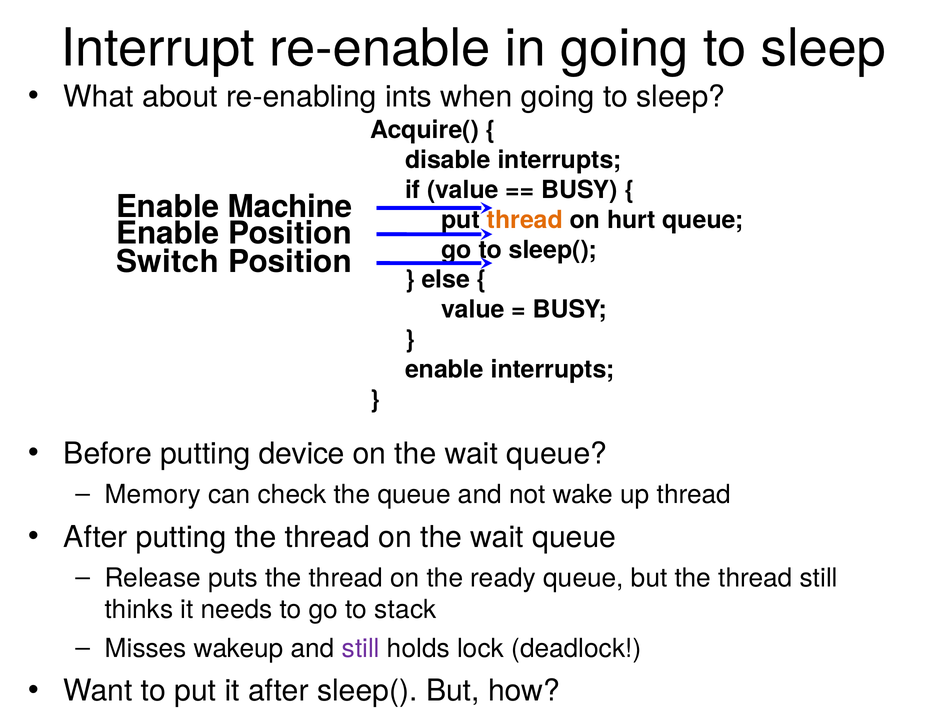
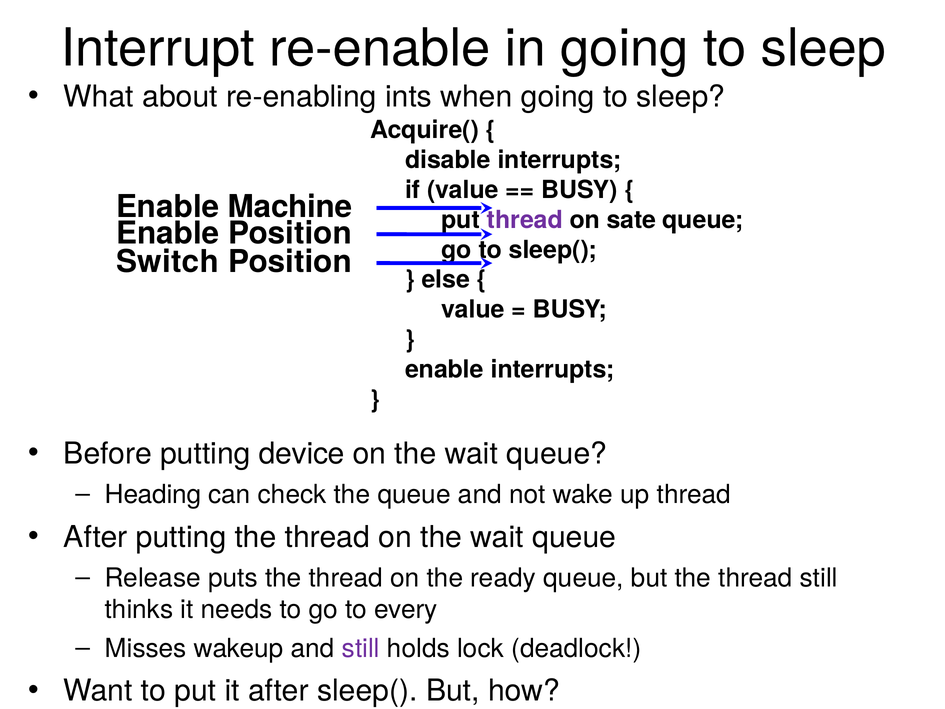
thread at (525, 220) colour: orange -> purple
hurt: hurt -> sate
Memory: Memory -> Heading
stack: stack -> every
